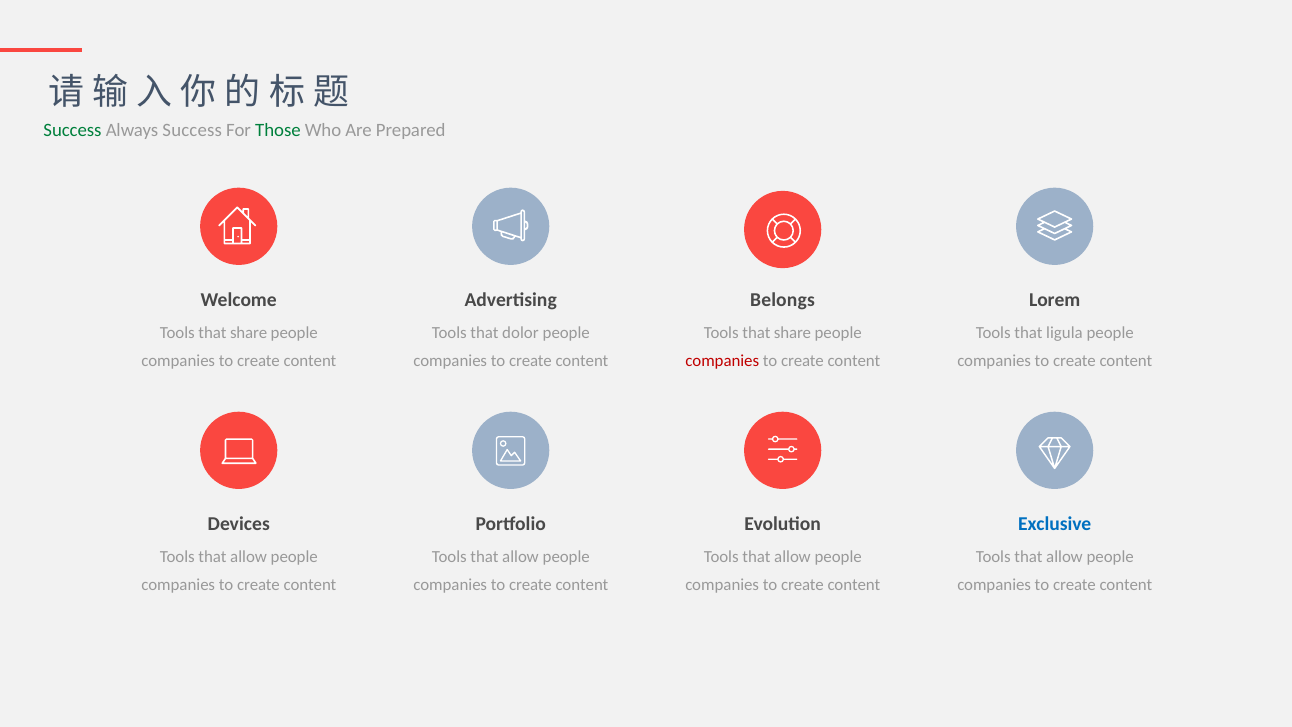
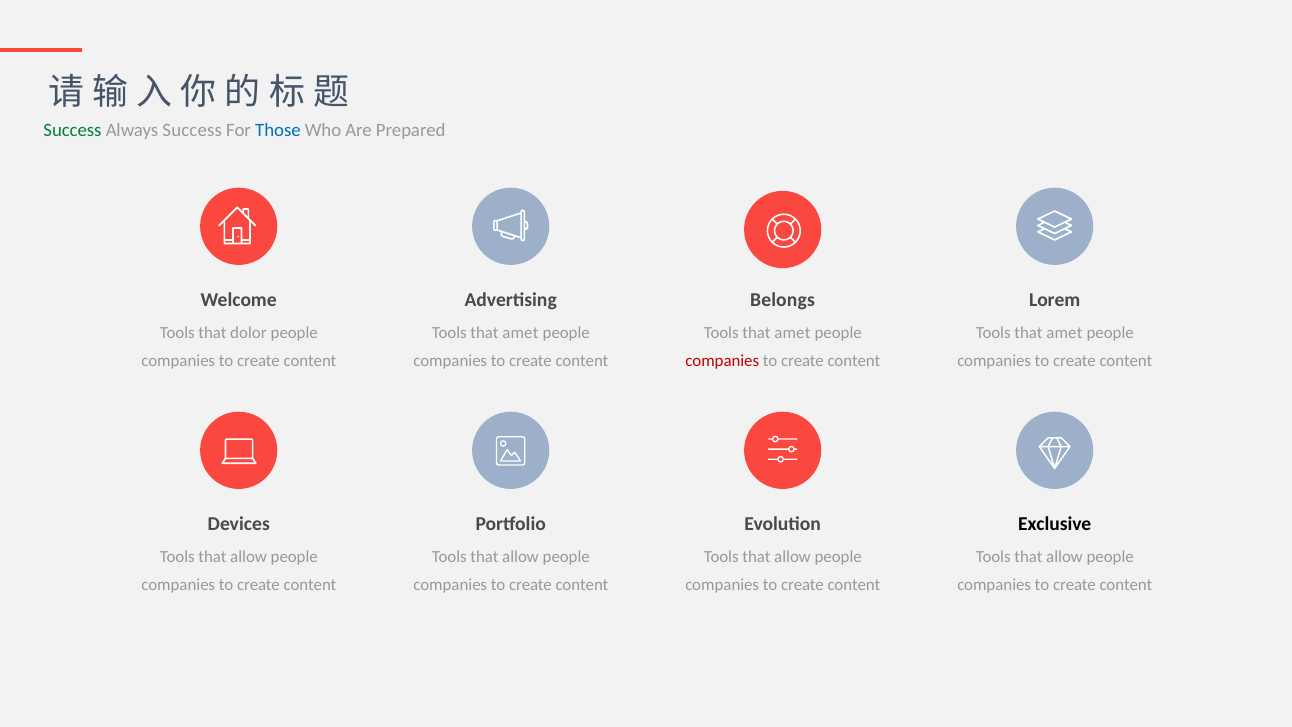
Those colour: green -> blue
share at (249, 333): share -> dolor
dolor at (520, 333): dolor -> amet
share at (793, 333): share -> amet
ligula at (1064, 333): ligula -> amet
Exclusive colour: blue -> black
